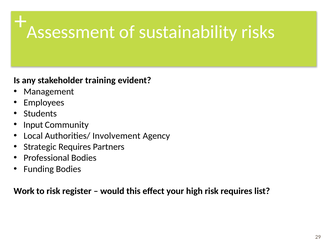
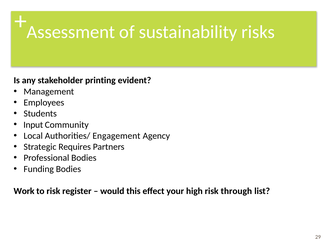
training: training -> printing
Involvement: Involvement -> Engagement
risk requires: requires -> through
